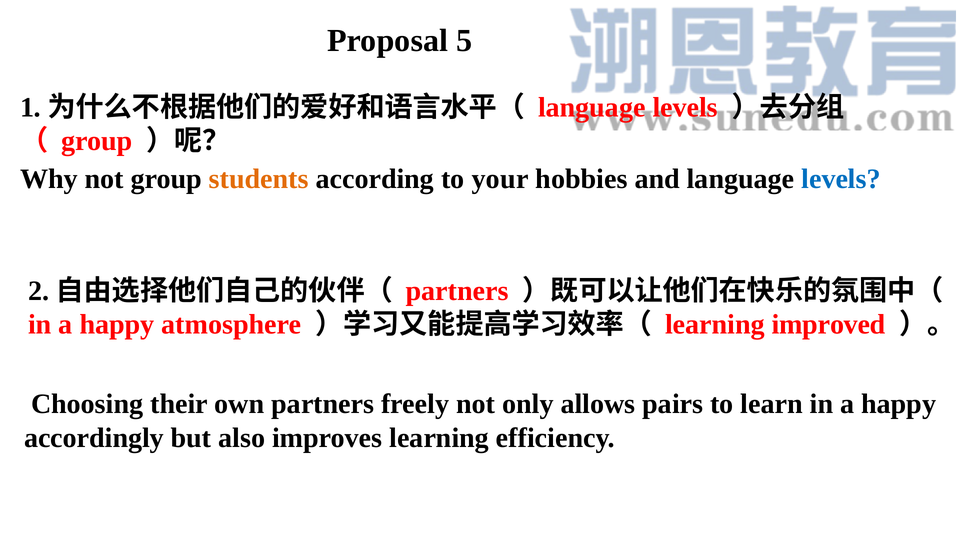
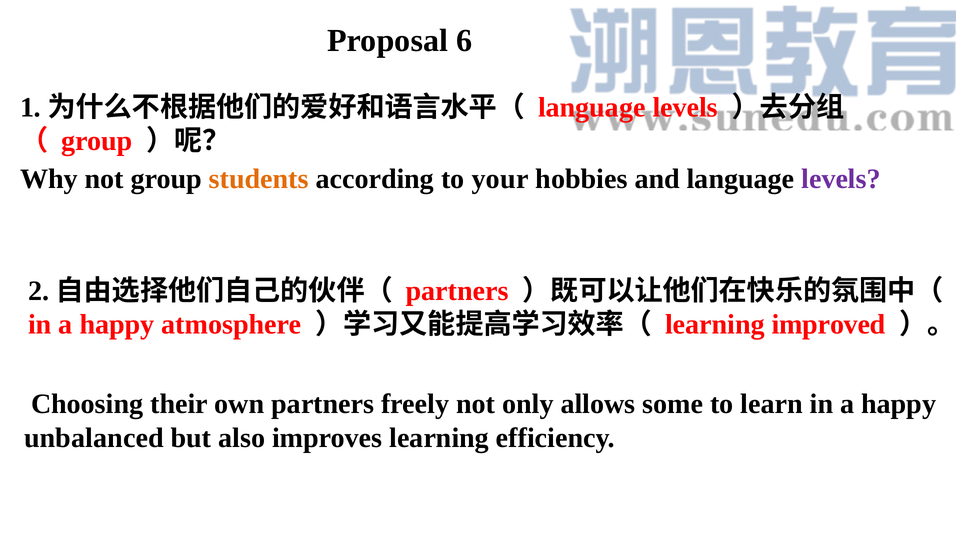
5: 5 -> 6
levels at (841, 179) colour: blue -> purple
pairs: pairs -> some
accordingly: accordingly -> unbalanced
